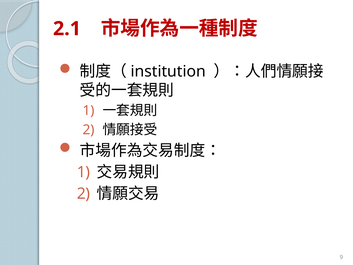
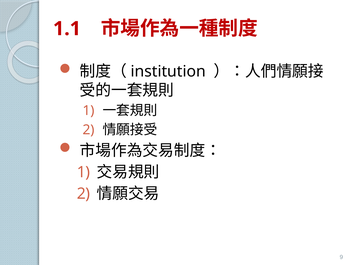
2.1: 2.1 -> 1.1
